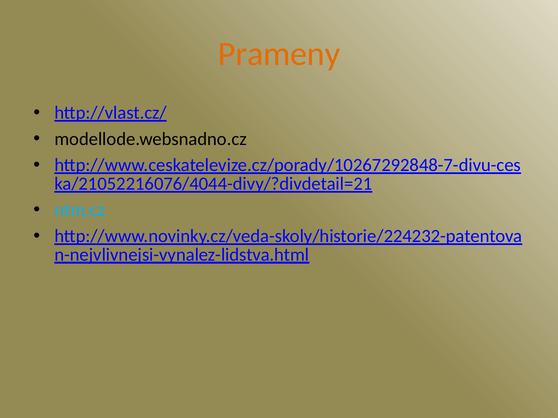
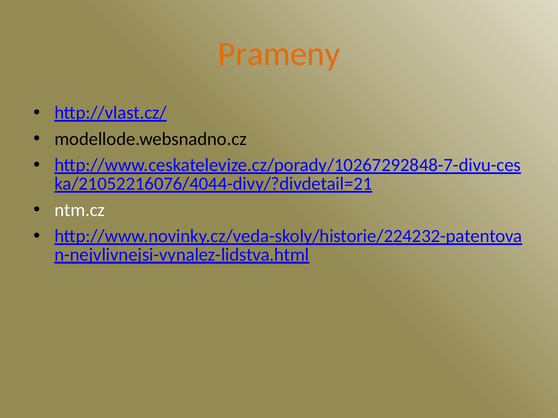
ntm.cz colour: light blue -> white
